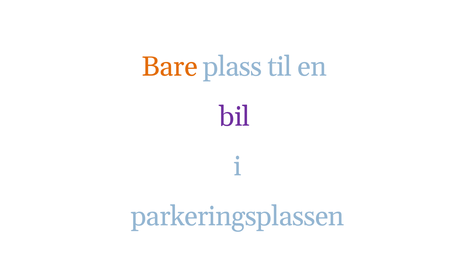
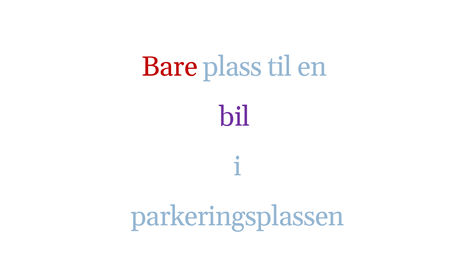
Bare colour: orange -> red
